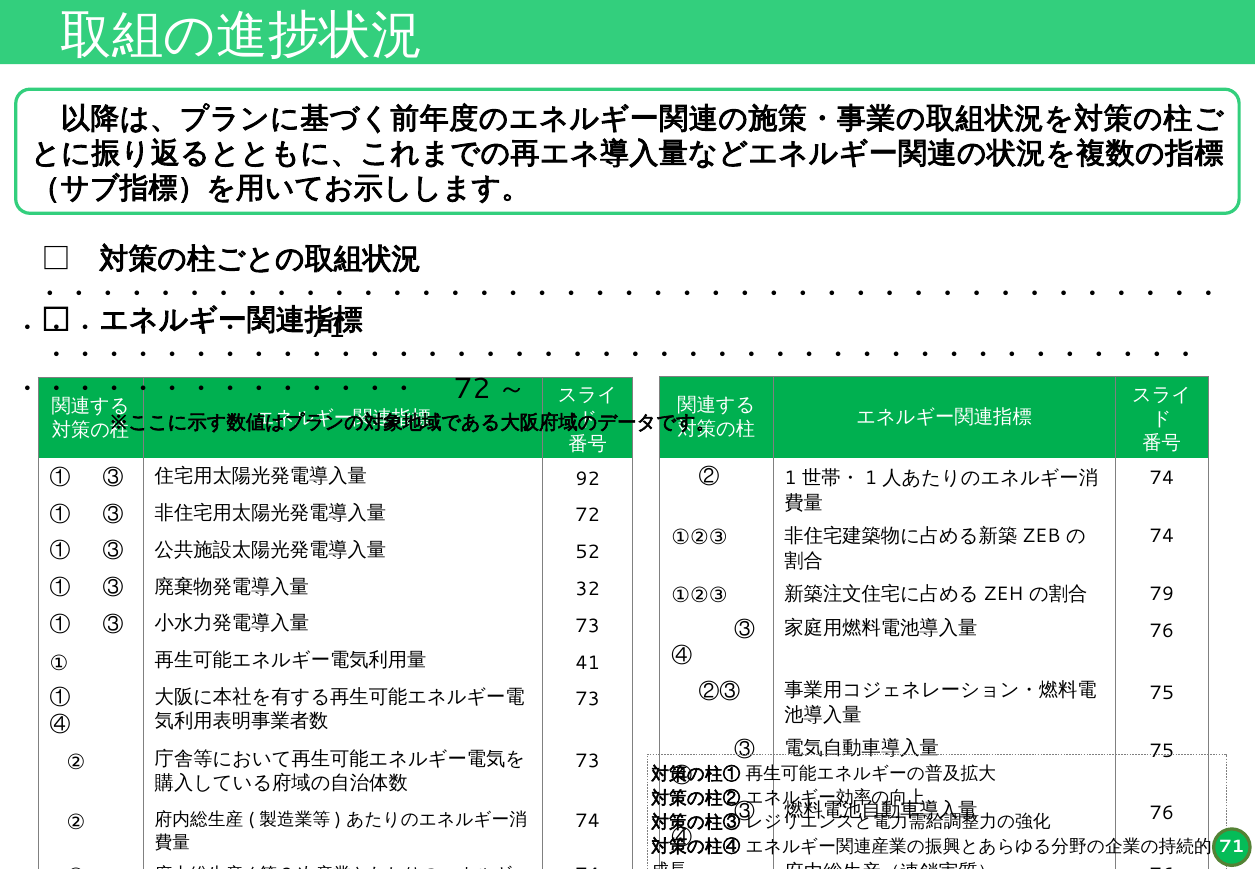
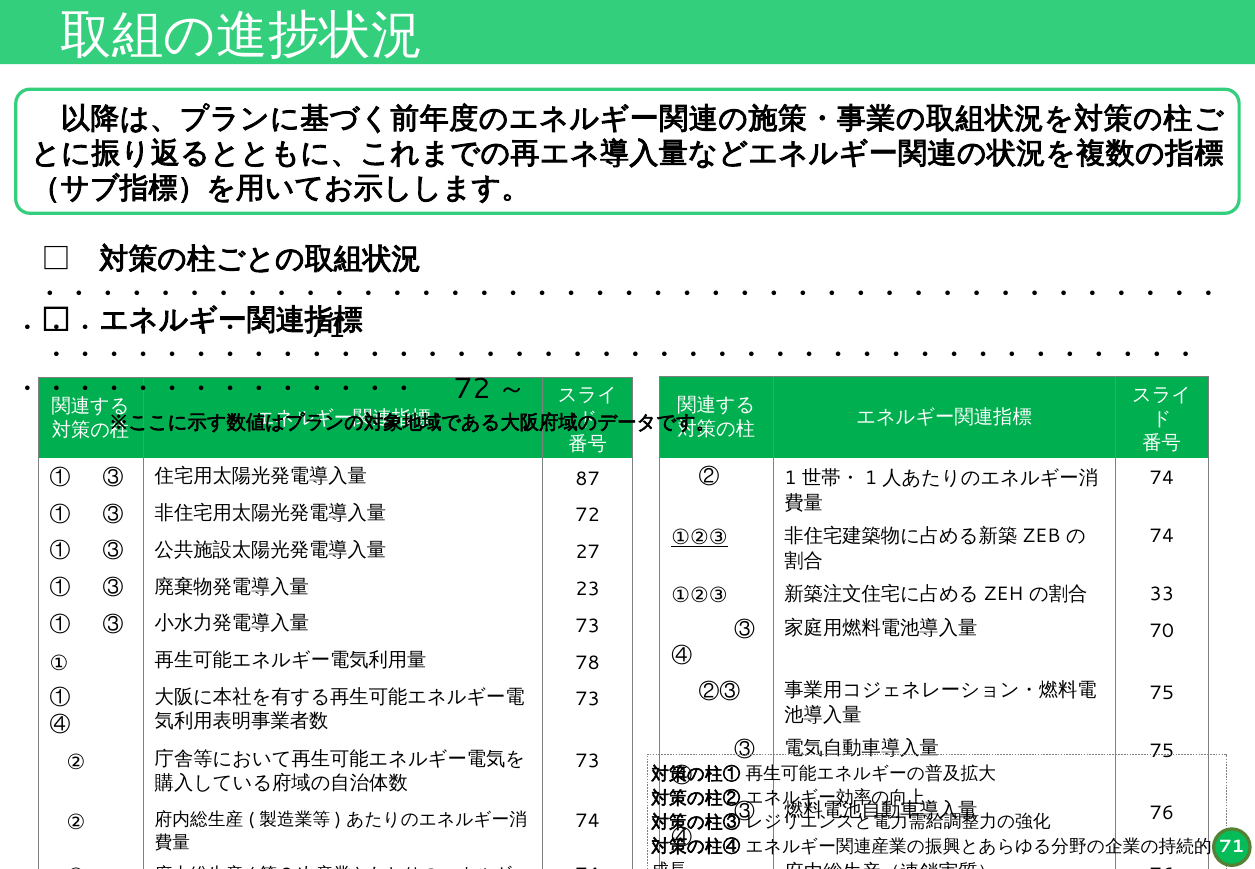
92: 92 -> 87
①②③ at (700, 537) underline: none -> present
52: 52 -> 27
32: 32 -> 23
79: 79 -> 33
76 at (1162, 631): 76 -> 70
41: 41 -> 78
